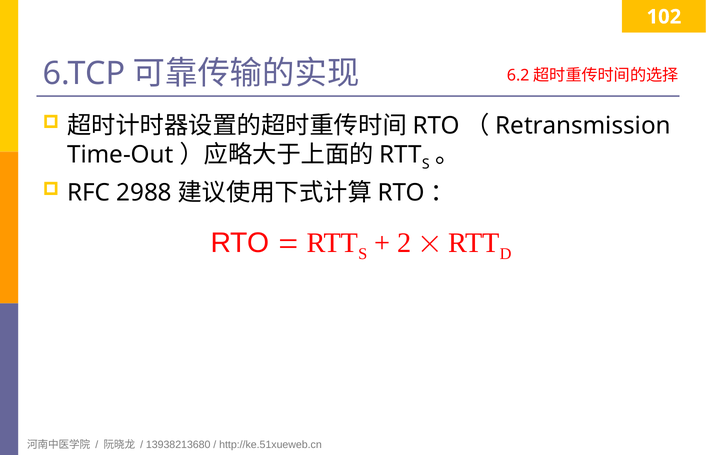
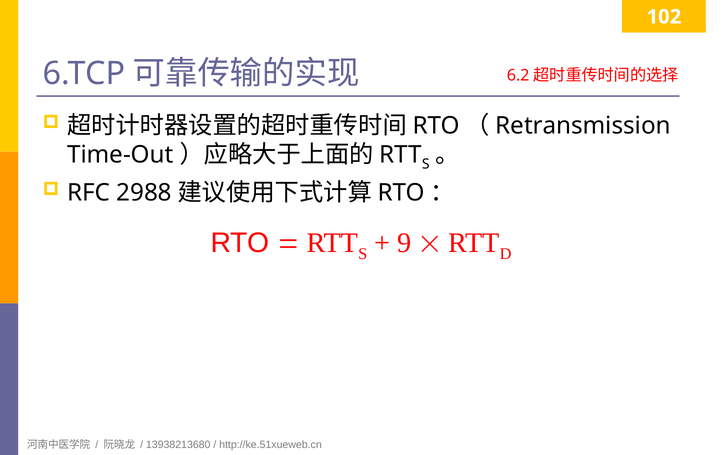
2: 2 -> 9
